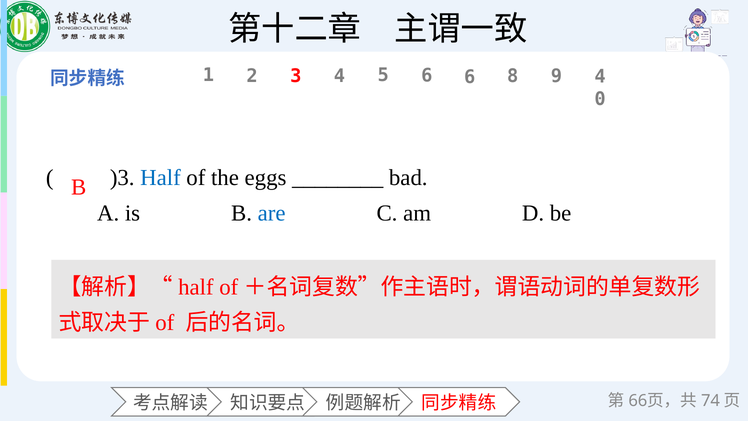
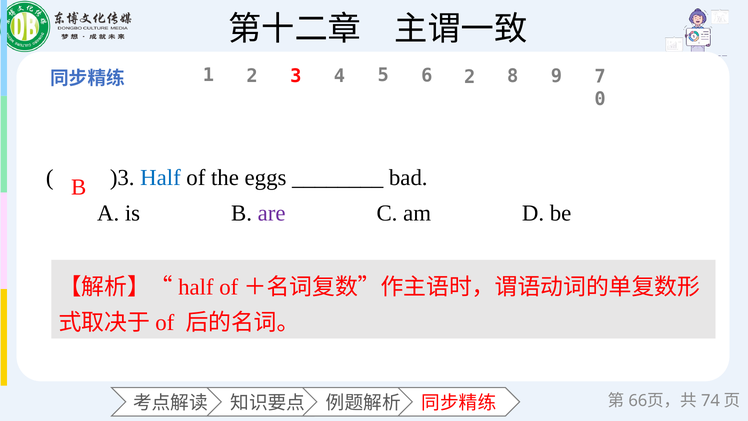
6 6: 6 -> 2
9 4: 4 -> 7
are colour: blue -> purple
